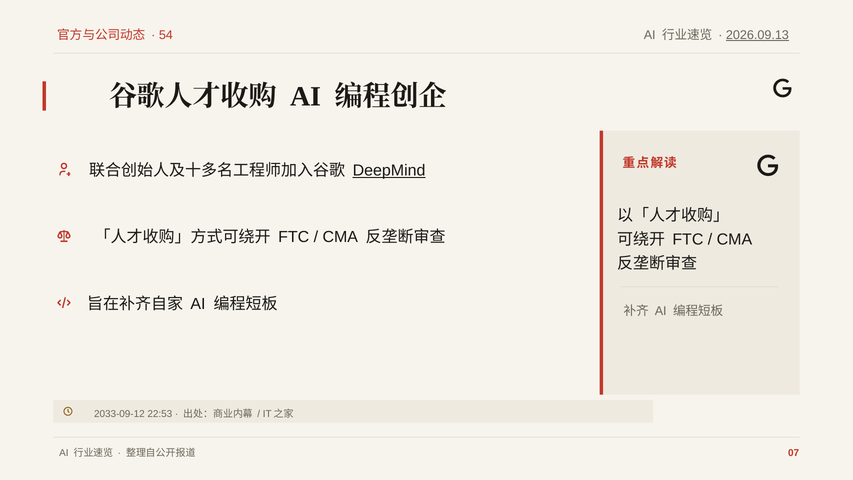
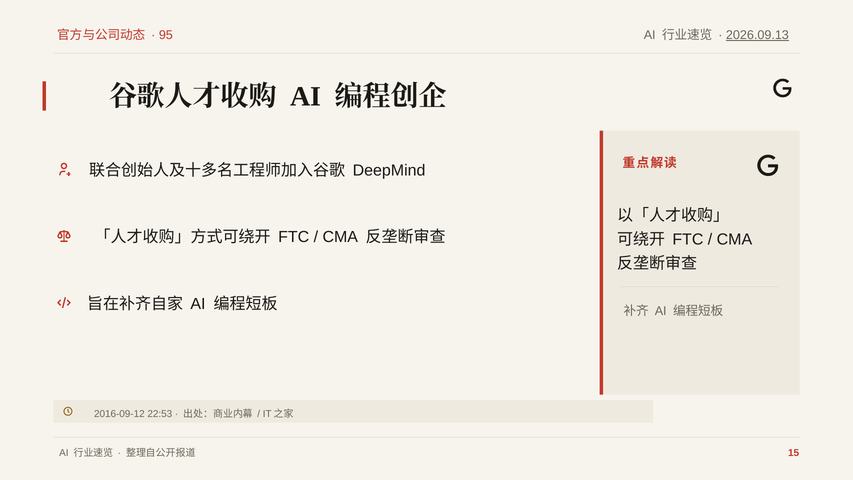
54: 54 -> 95
DeepMind underline: present -> none
2033-09-12: 2033-09-12 -> 2016-09-12
07: 07 -> 15
